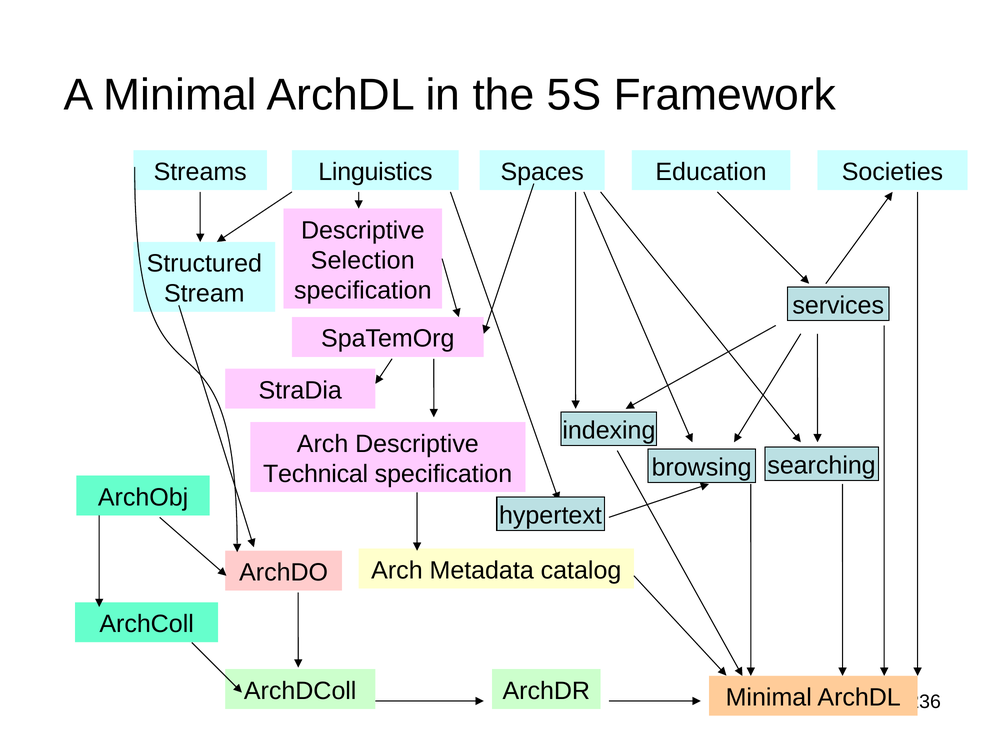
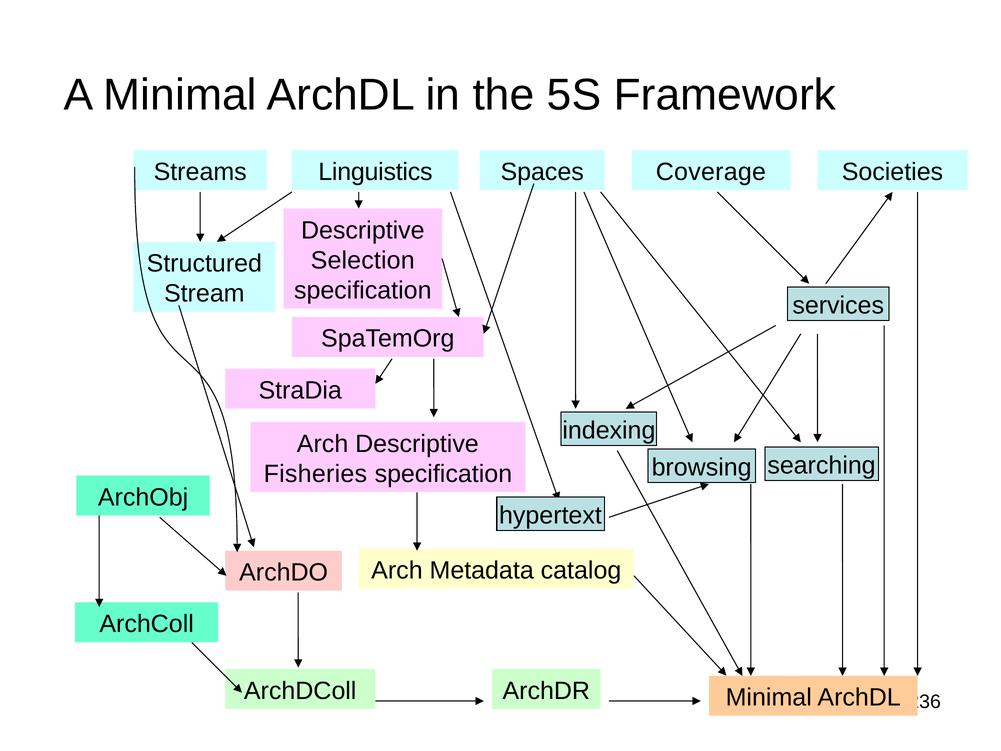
Education: Education -> Coverage
Technical: Technical -> Fisheries
